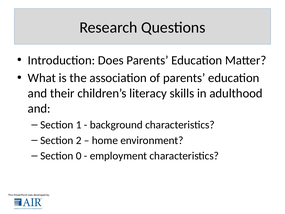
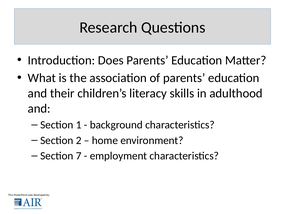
0: 0 -> 7
